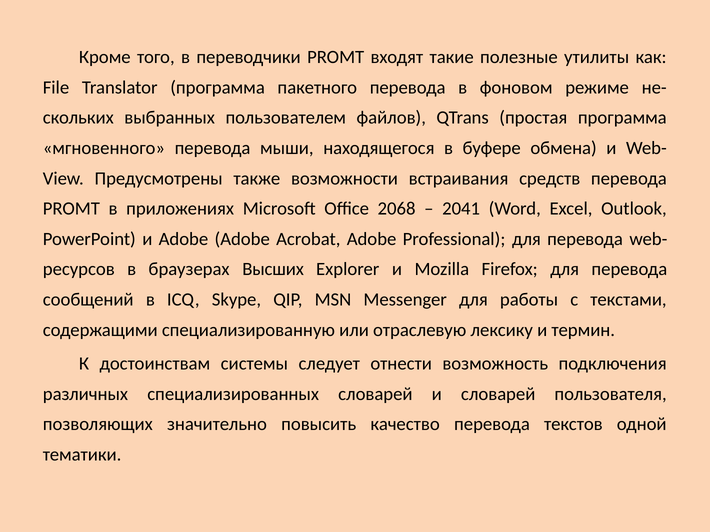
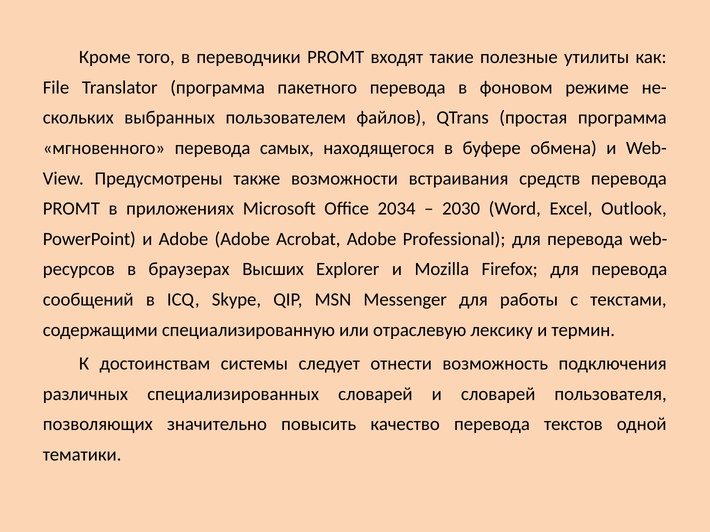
мыши: мыши -> самых
2068: 2068 -> 2034
2041: 2041 -> 2030
